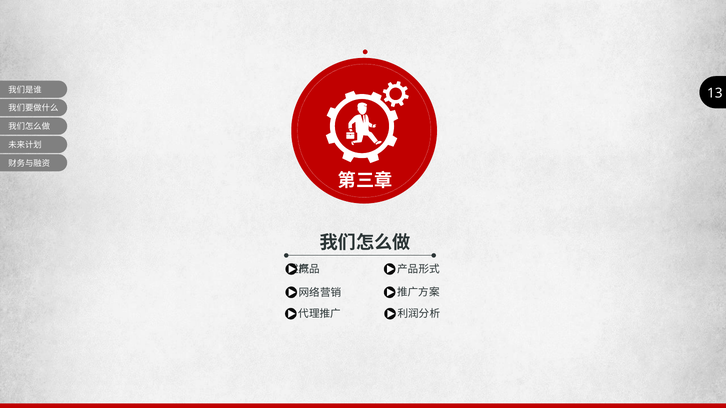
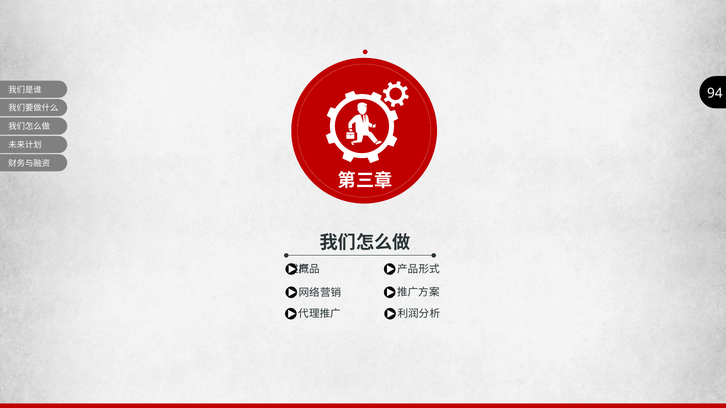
13: 13 -> 94
